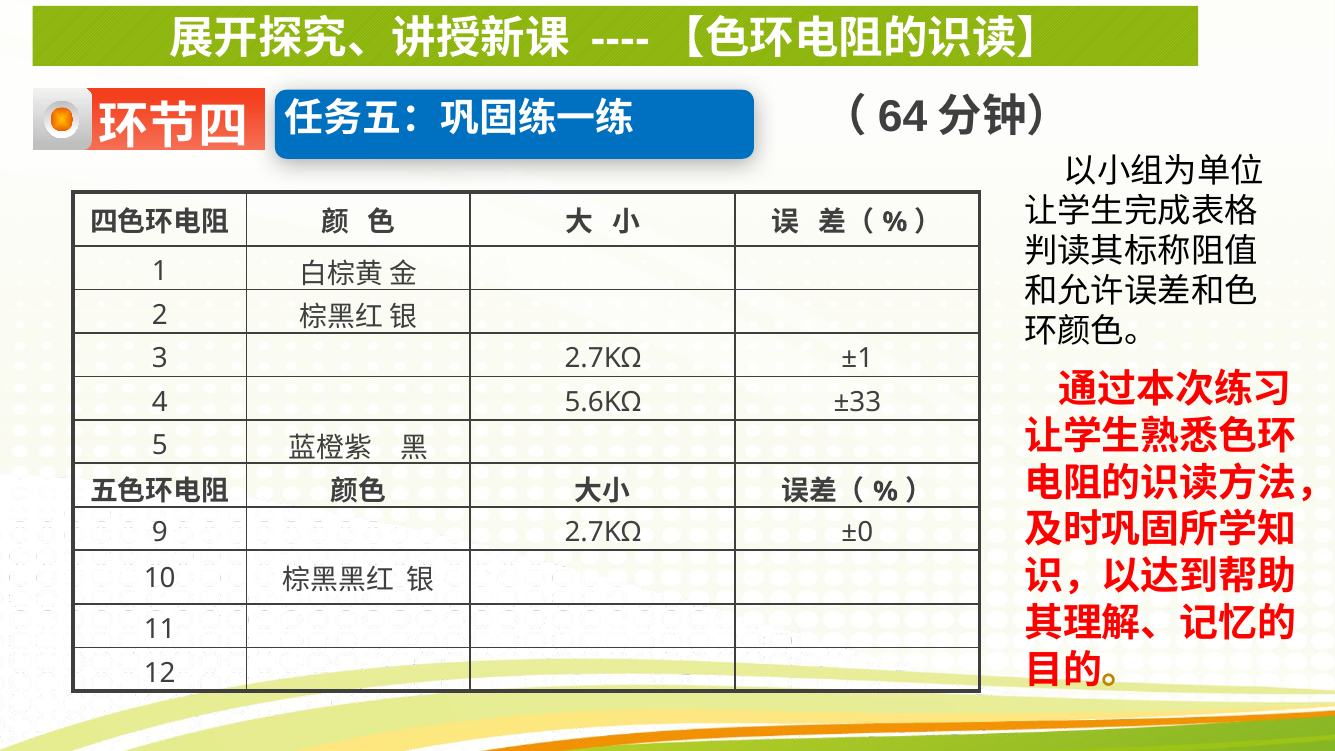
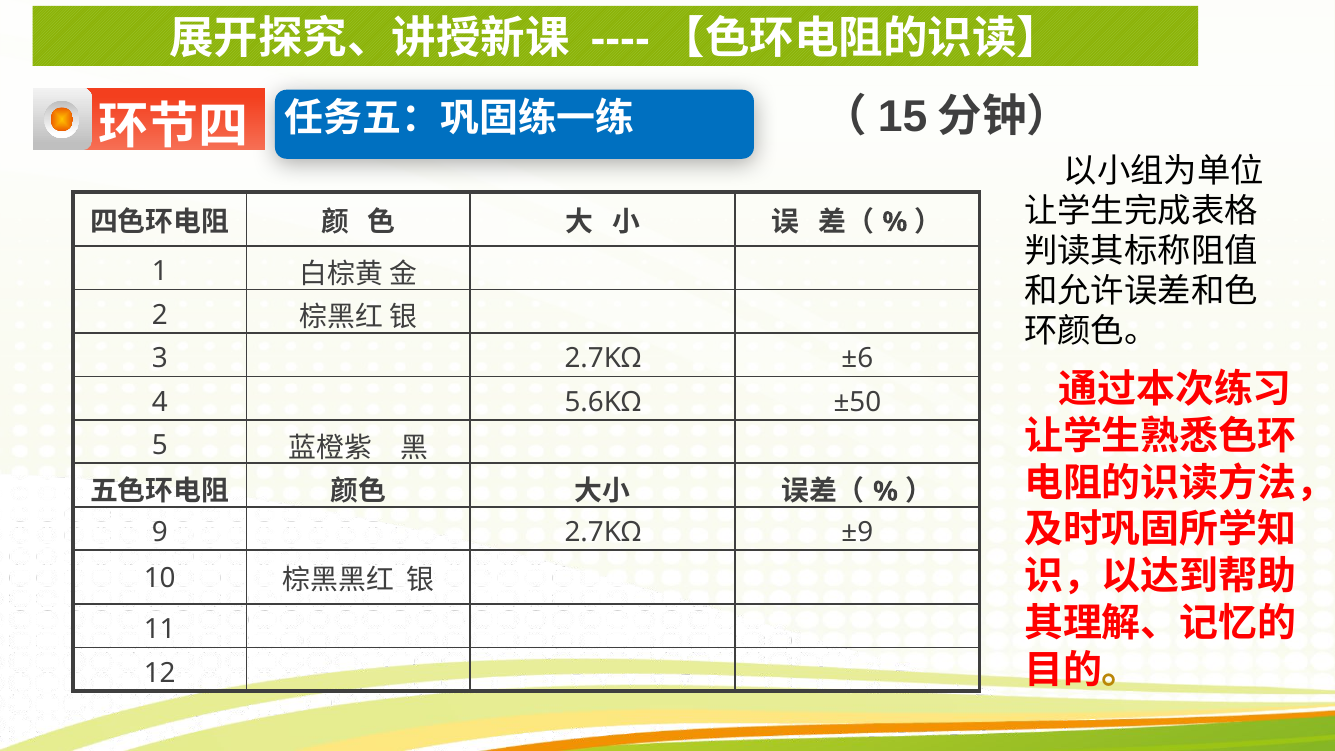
64: 64 -> 15
±1: ±1 -> ±6
±33: ±33 -> ±50
±0: ±0 -> ±9
